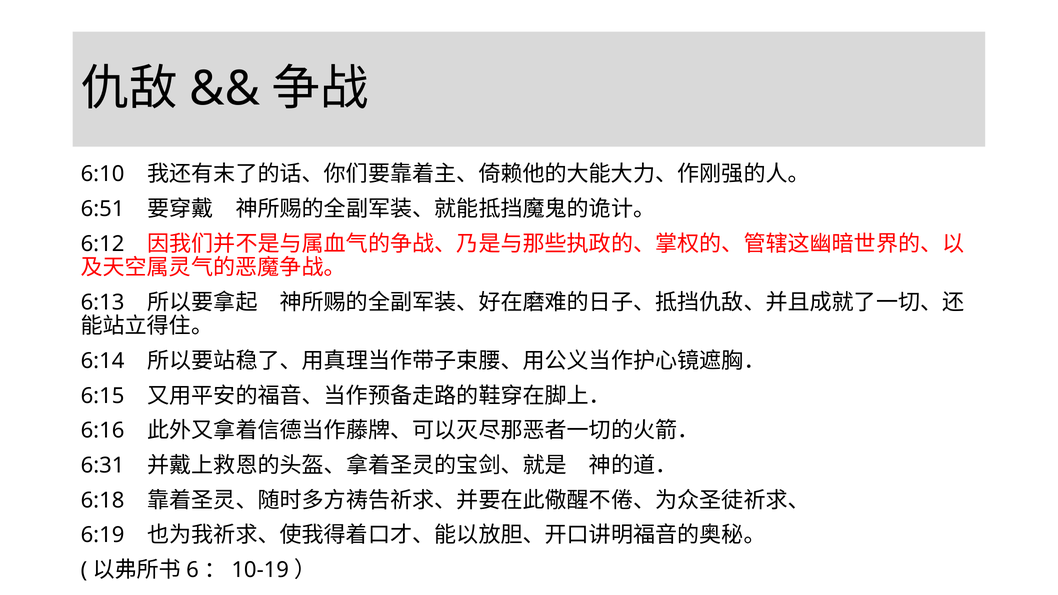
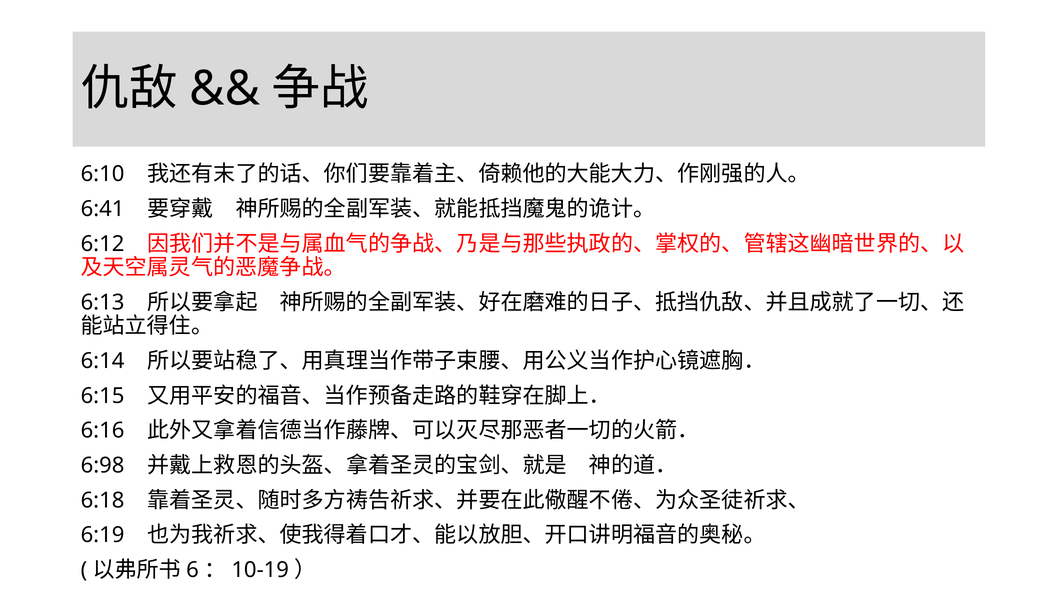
6:51: 6:51 -> 6:41
6:31: 6:31 -> 6:98
